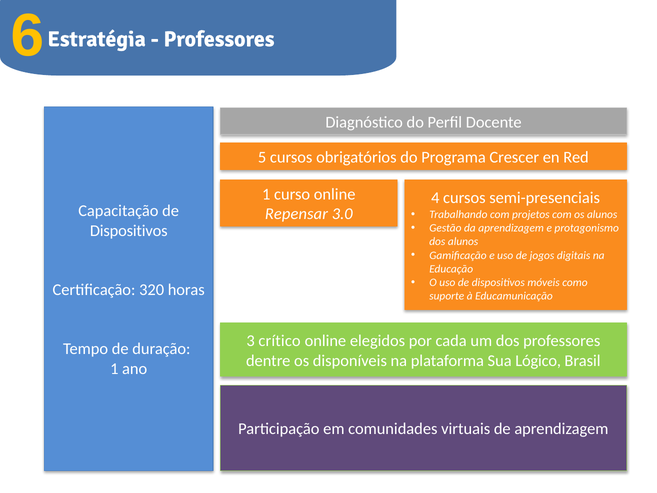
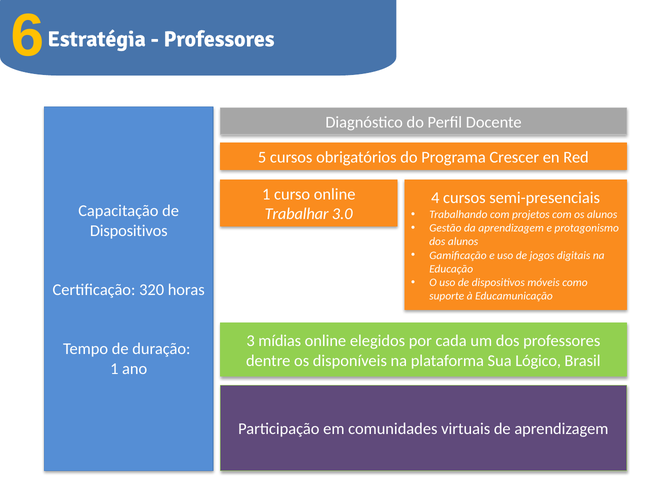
Repensar: Repensar -> Trabalhar
crítico: crítico -> mídias
